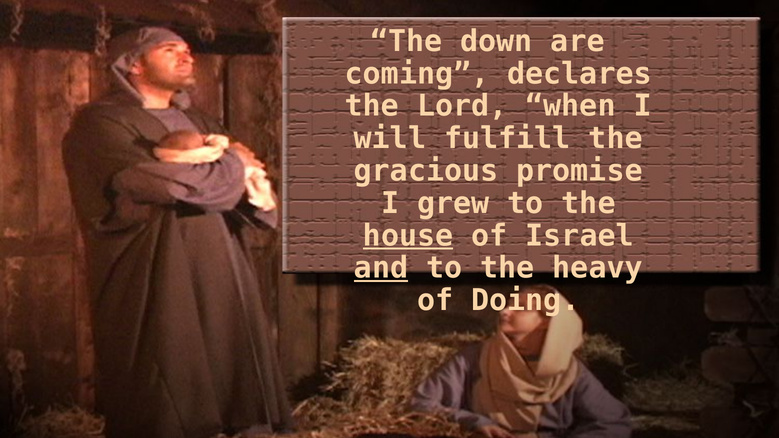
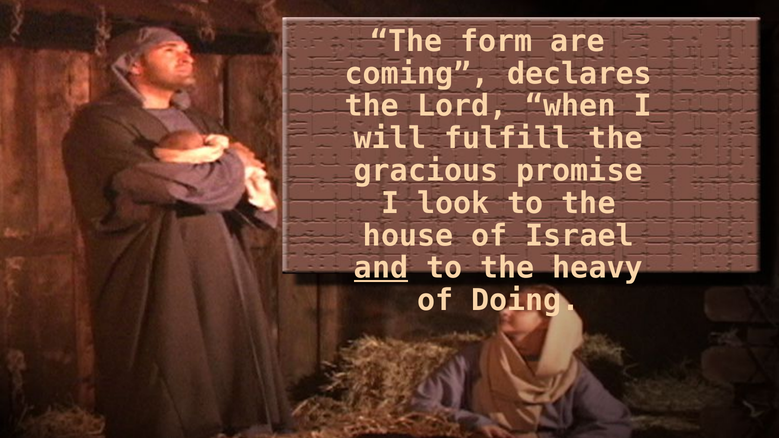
down: down -> form
grew: grew -> look
house underline: present -> none
